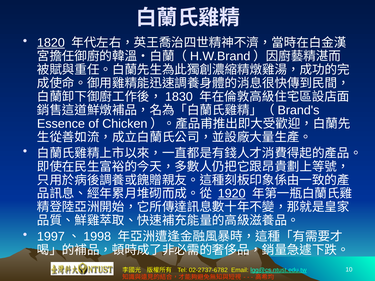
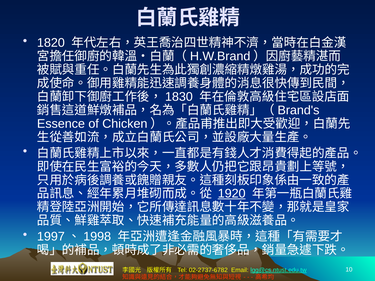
1820 underline: present -> none
